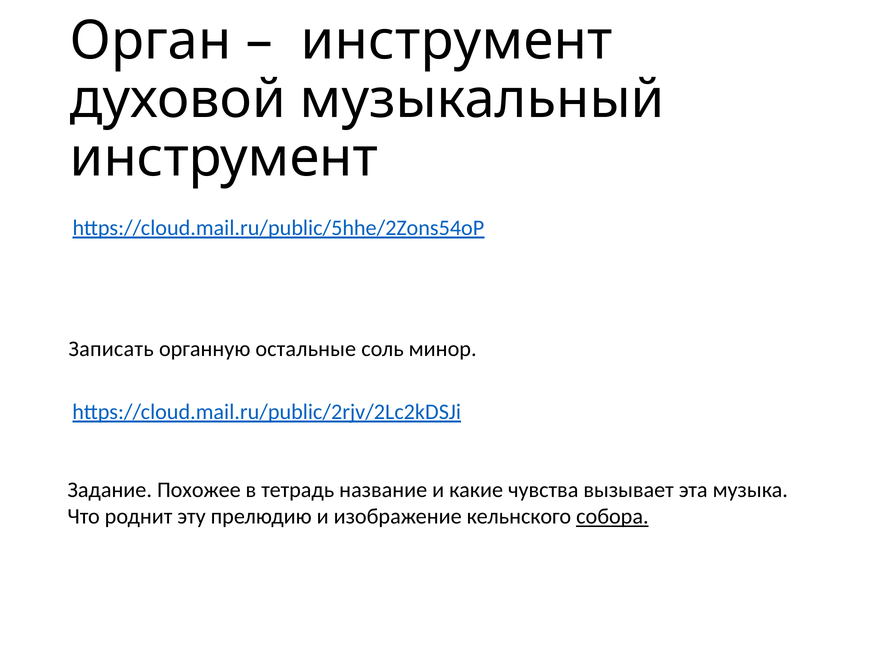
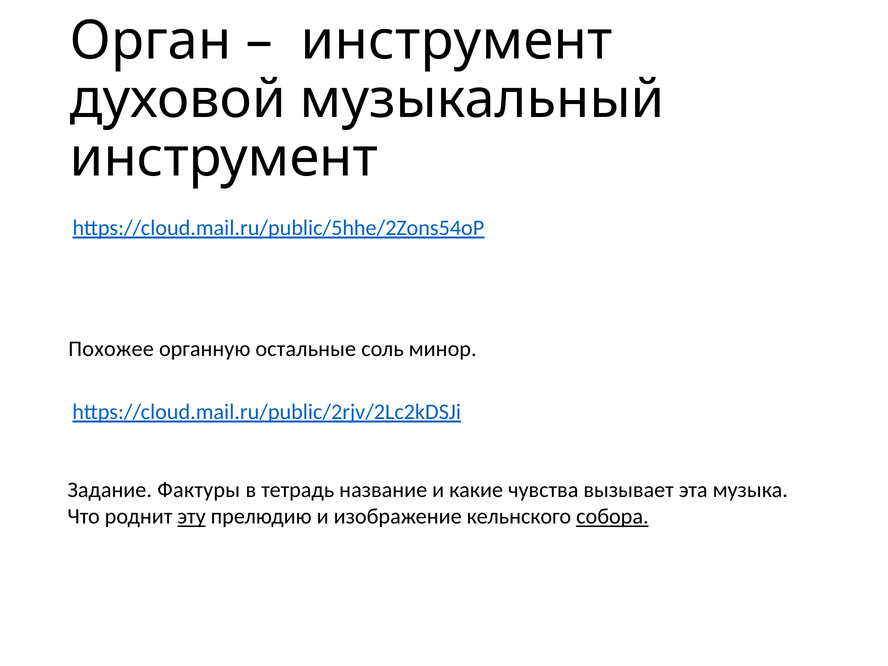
Записать: Записать -> Похожее
Похожее: Похожее -> Фактуры
эту underline: none -> present
